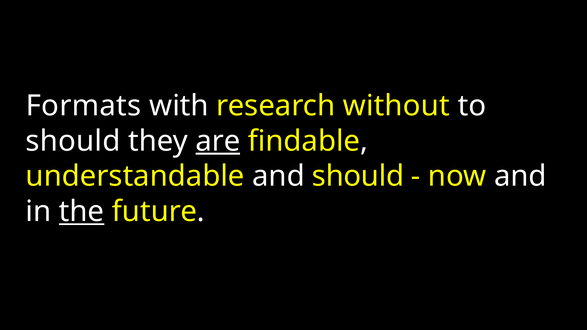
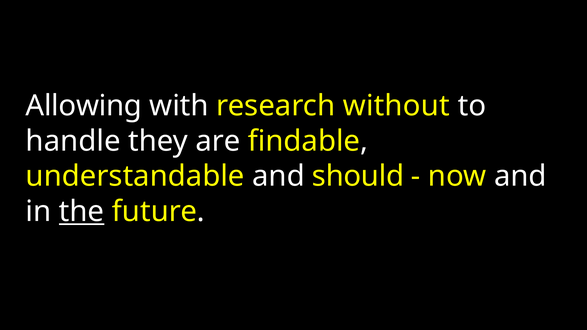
Formats: Formats -> Allowing
should at (73, 141): should -> handle
are underline: present -> none
